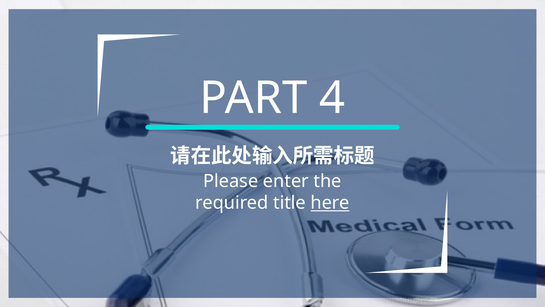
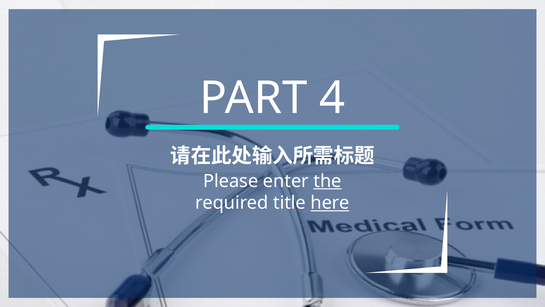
the underline: none -> present
